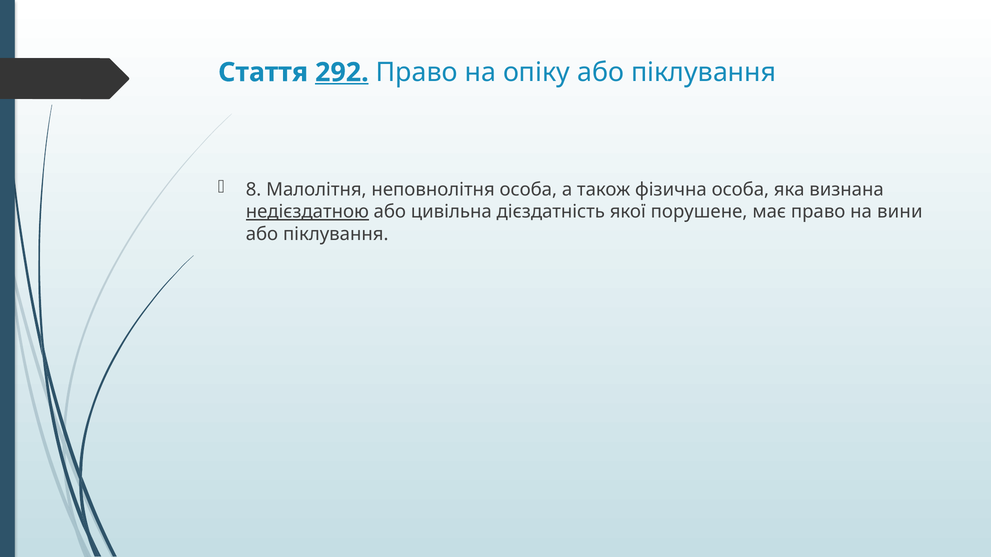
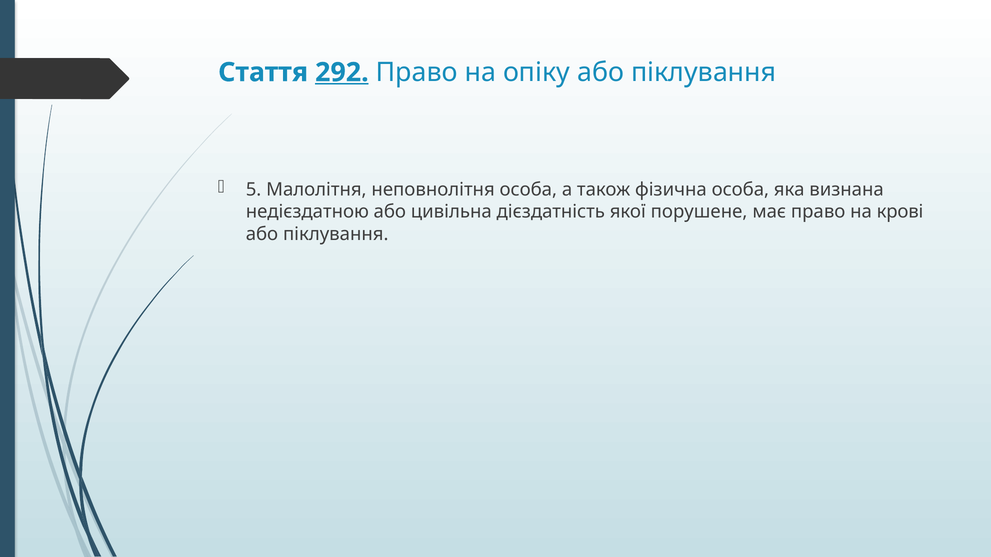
8: 8 -> 5
недієздатною underline: present -> none
вини: вини -> крові
